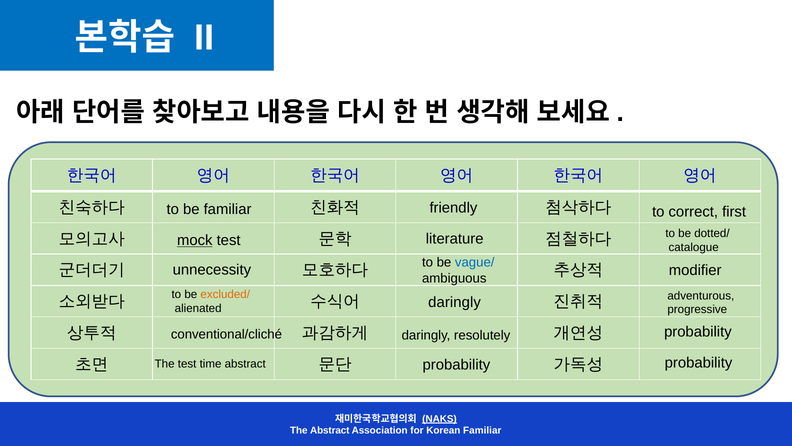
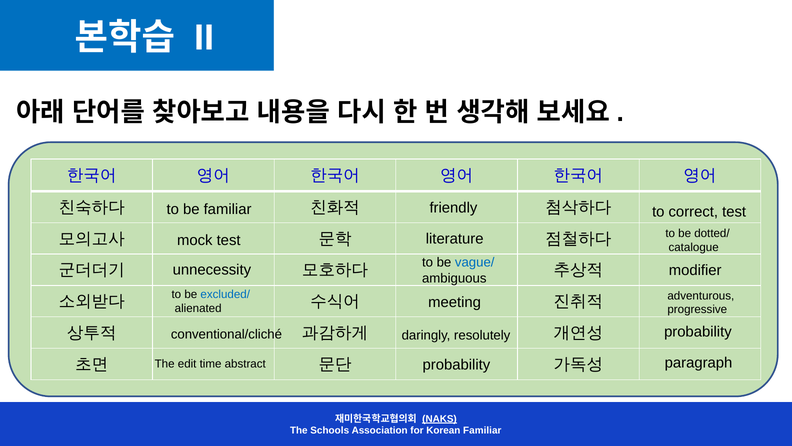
correct first: first -> test
mock underline: present -> none
excluded/ colour: orange -> blue
daringly at (455, 302): daringly -> meeting
probability at (699, 362): probability -> paragraph
The test: test -> edit
The Abstract: Abstract -> Schools
